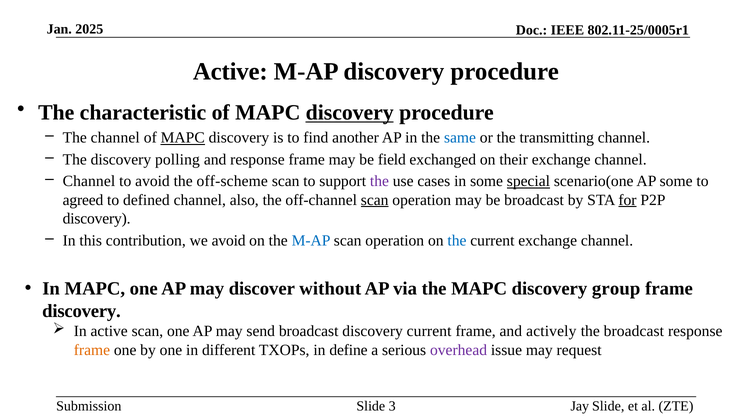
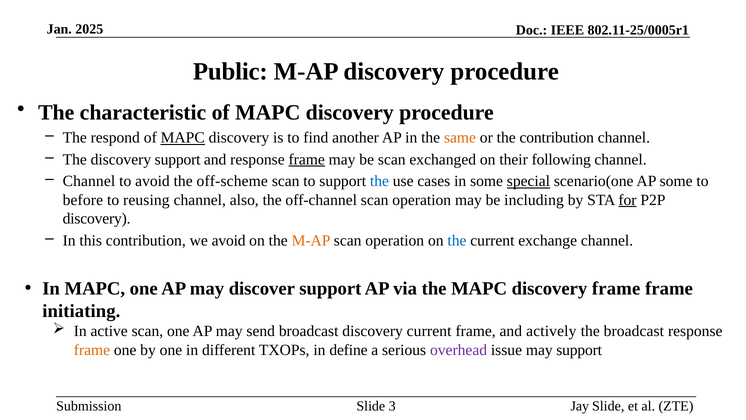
Active at (230, 72): Active -> Public
discovery at (350, 113) underline: present -> none
The channel: channel -> respond
same colour: blue -> orange
the transmitting: transmitting -> contribution
discovery polling: polling -> support
frame at (307, 159) underline: none -> present
be field: field -> scan
their exchange: exchange -> following
the at (379, 181) colour: purple -> blue
agreed: agreed -> before
defined: defined -> reusing
scan at (375, 200) underline: present -> none
be broadcast: broadcast -> including
M-AP at (311, 240) colour: blue -> orange
discover without: without -> support
discovery group: group -> frame
discovery at (81, 311): discovery -> initiating
may request: request -> support
